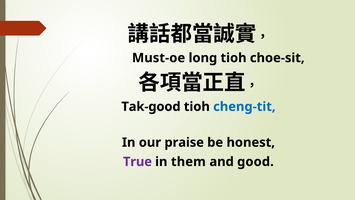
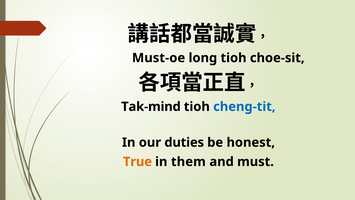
Tak-good: Tak-good -> Tak-mind
praise: praise -> duties
True colour: purple -> orange
good: good -> must
